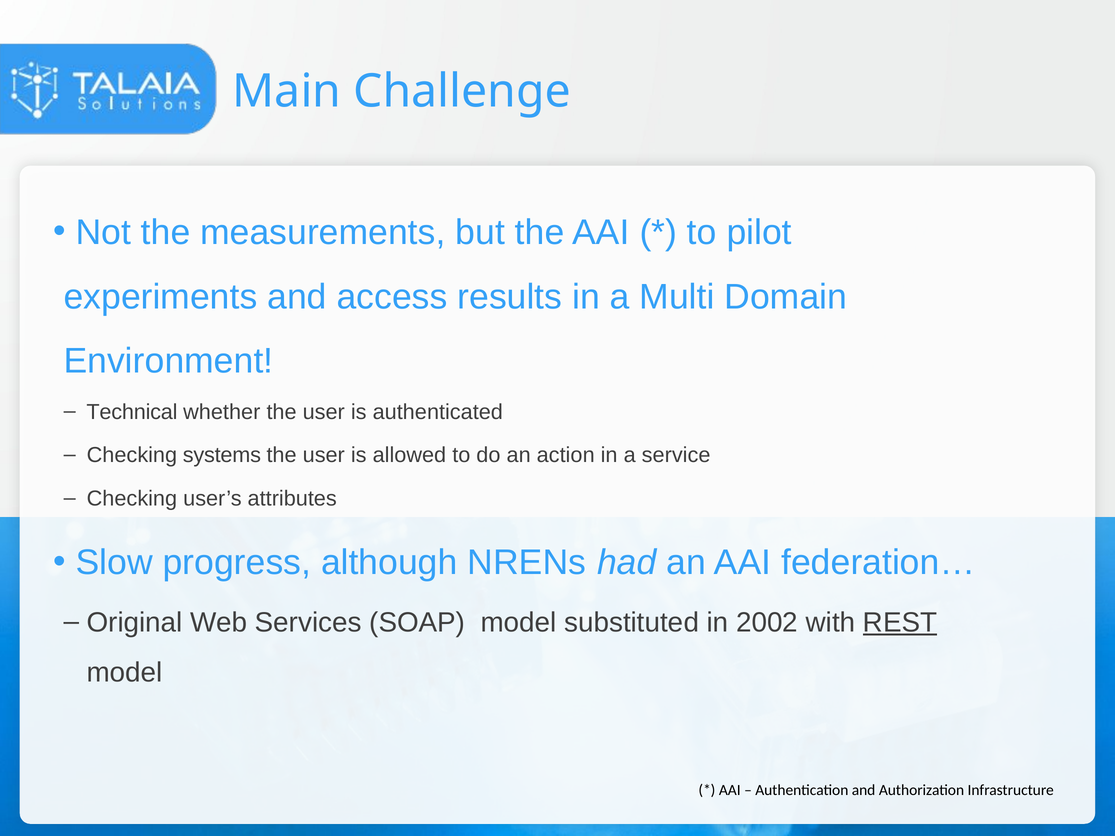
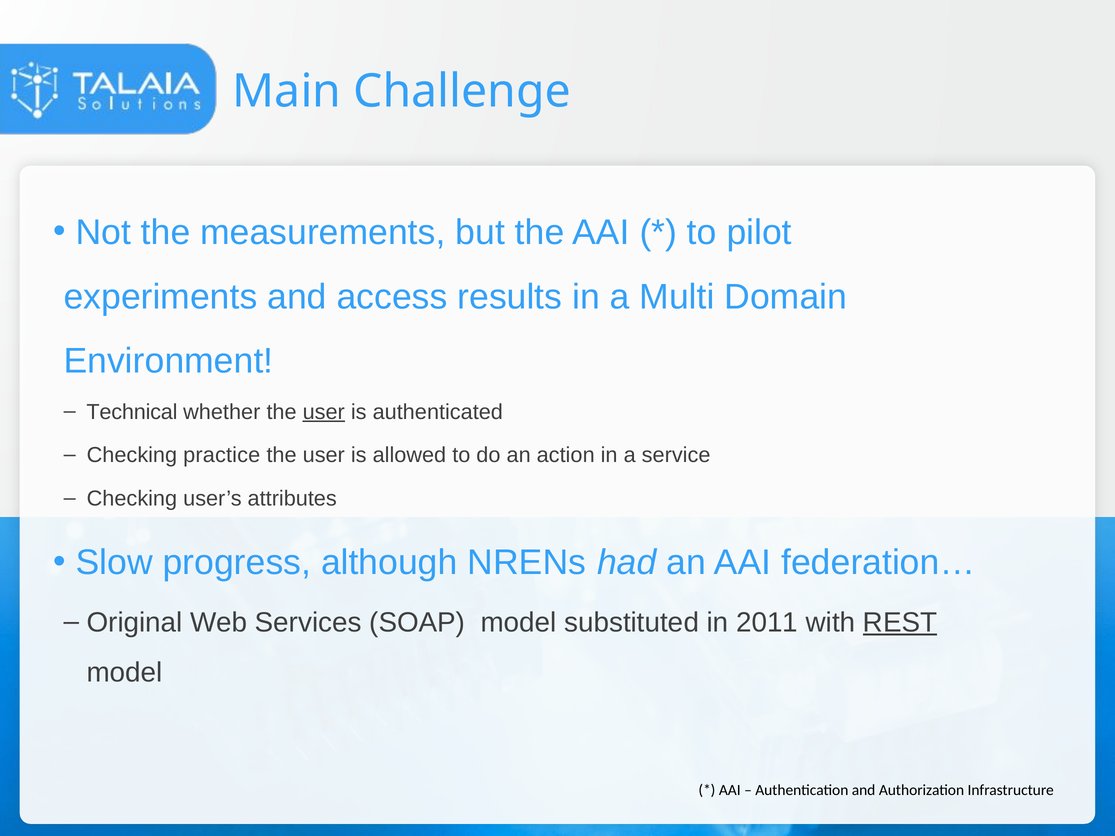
user at (324, 412) underline: none -> present
systems: systems -> practice
2002: 2002 -> 2011
